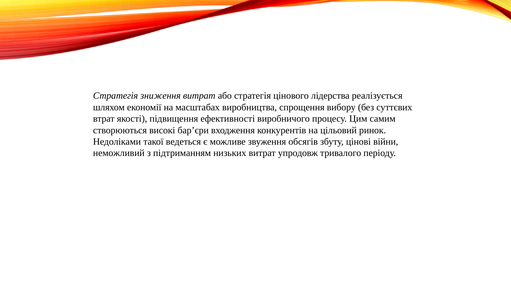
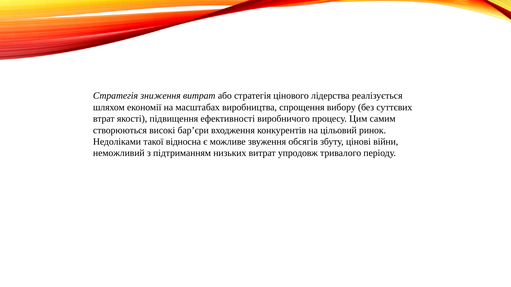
ведеться: ведеться -> відносна
